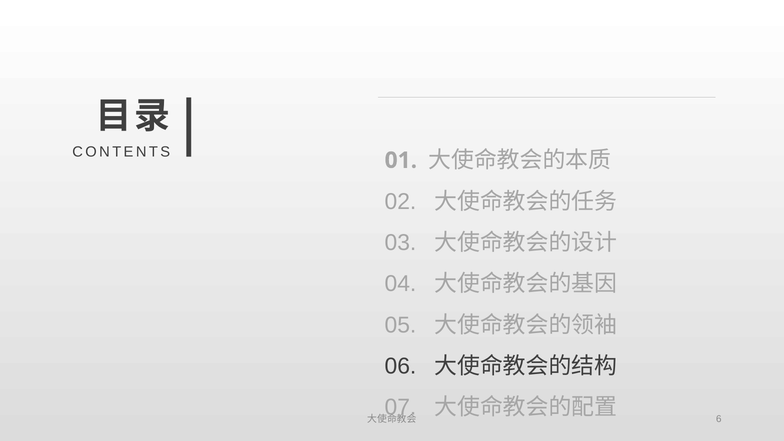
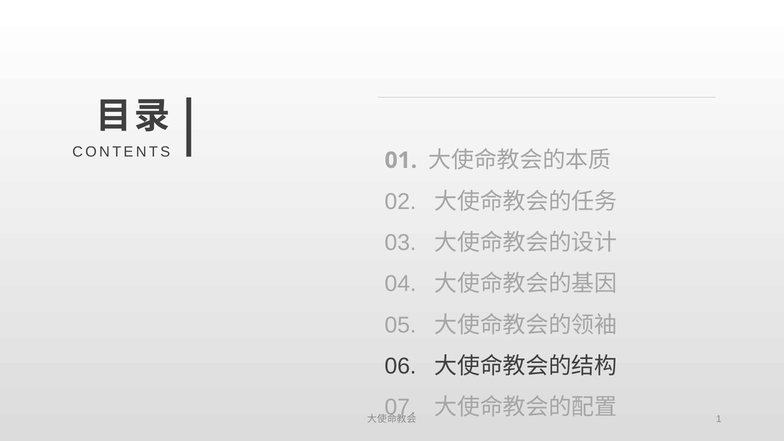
6: 6 -> 1
